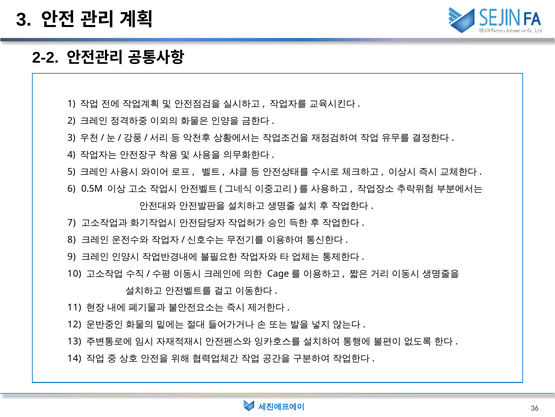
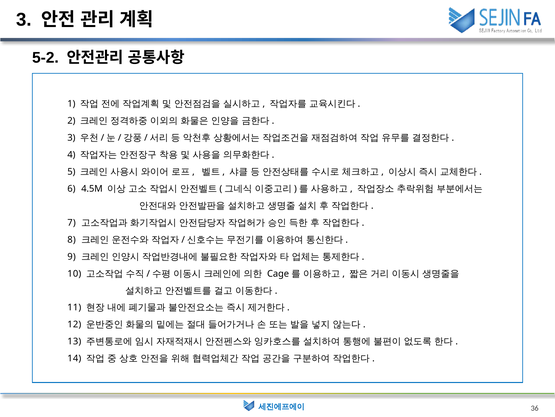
2-2: 2-2 -> 5-2
0.5M: 0.5M -> 4.5M
